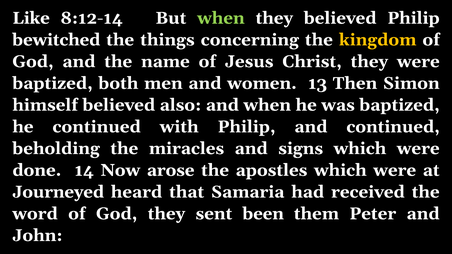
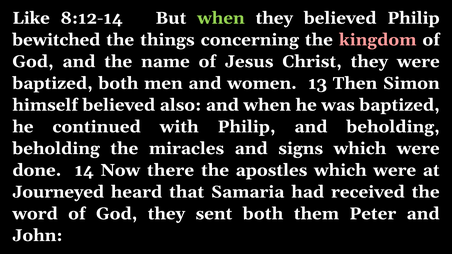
kingdom colour: yellow -> pink
and continued: continued -> beholding
arose: arose -> there
sent been: been -> both
